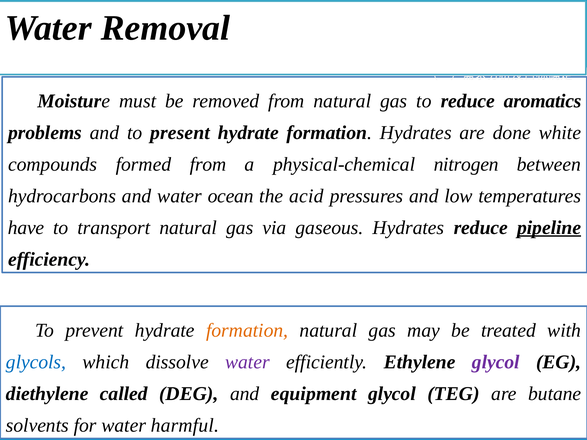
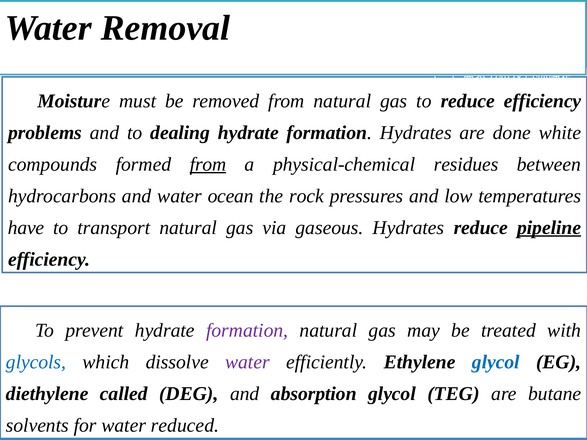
reduce aromatics: aromatics -> efficiency
present: present -> dealing
from at (208, 164) underline: none -> present
nitrogen: nitrogen -> residues
acid: acid -> rock
formation at (247, 330) colour: orange -> purple
glycol at (496, 362) colour: purple -> blue
equipment: equipment -> absorption
harmful: harmful -> reduced
